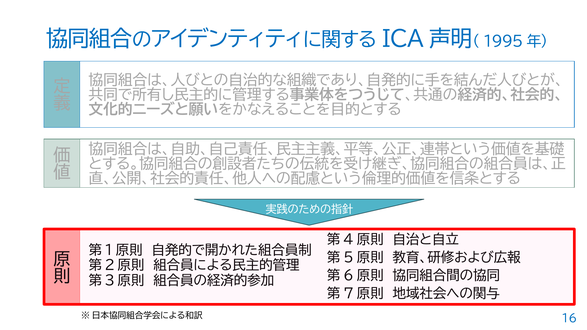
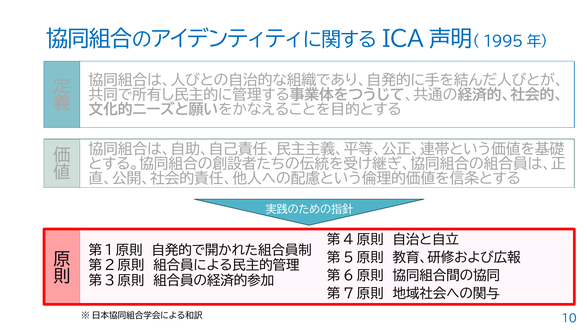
16: 16 -> 10
